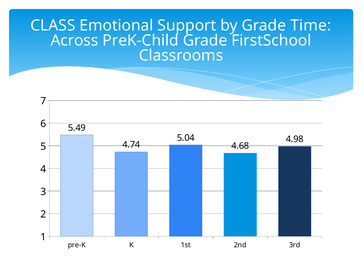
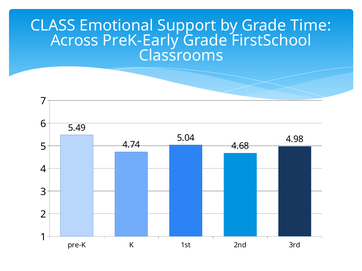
PreK-Child: PreK-Child -> PreK-Early
